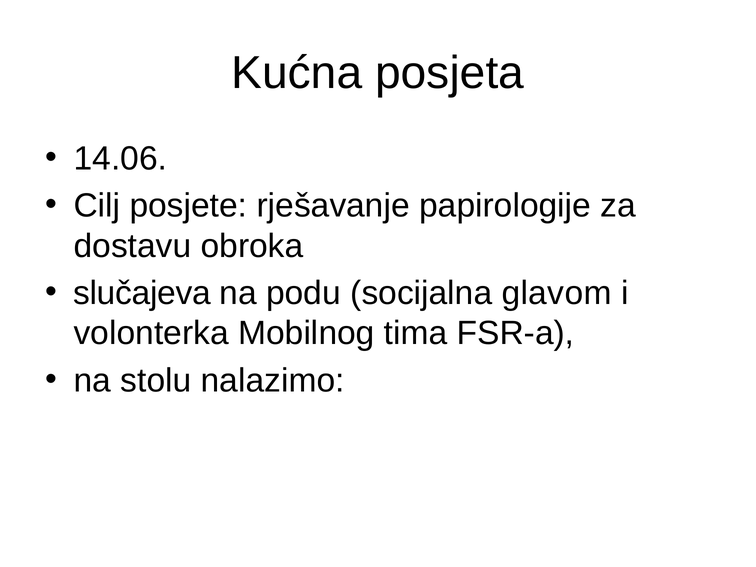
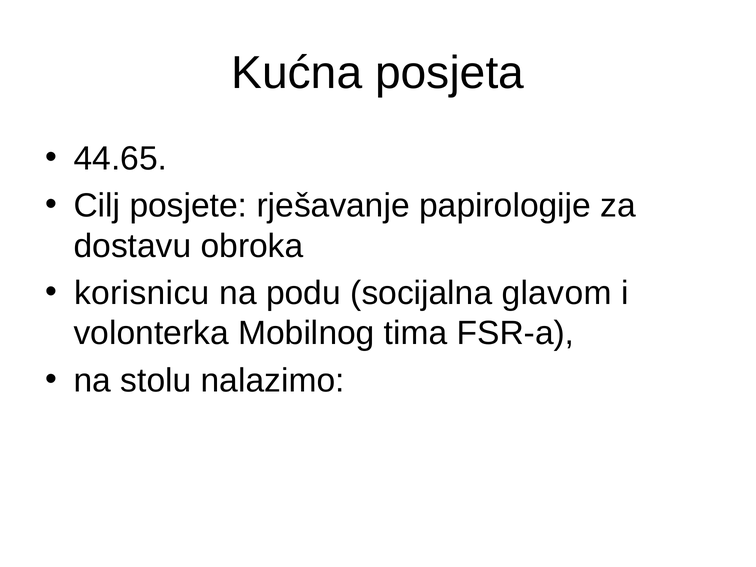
14.06: 14.06 -> 44.65
slučajeva: slučajeva -> korisnicu
